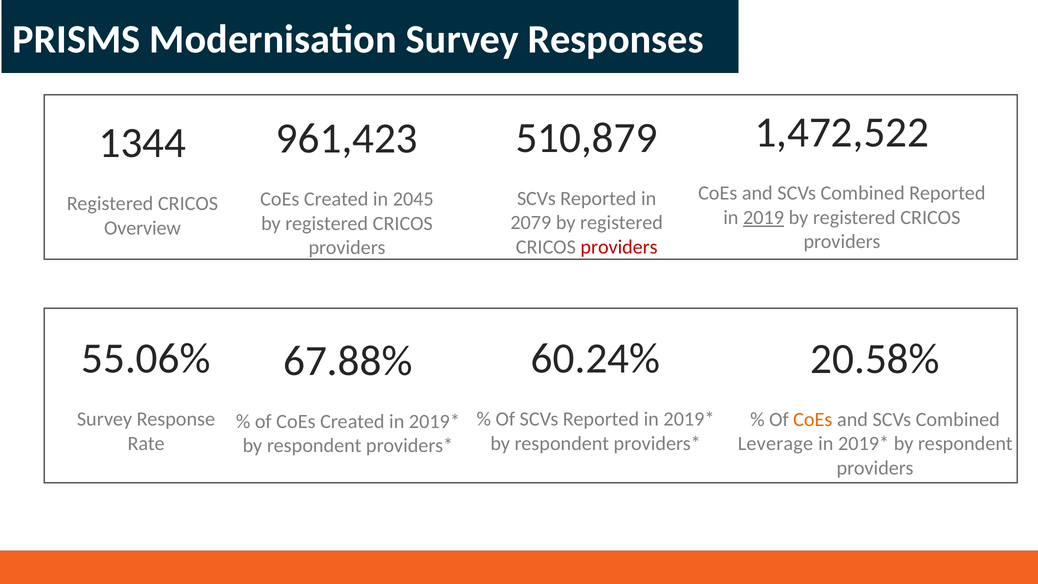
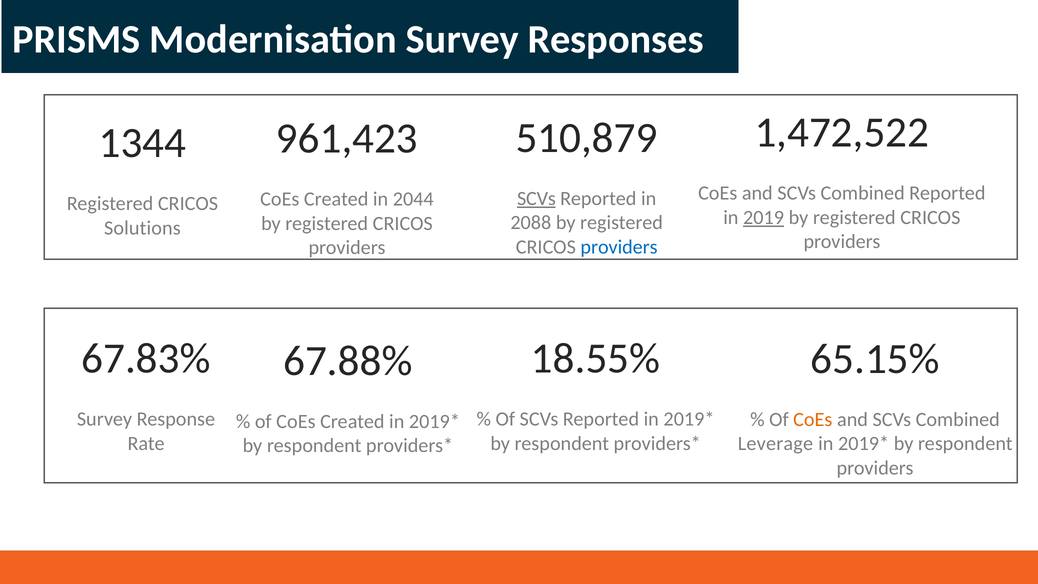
SCVs at (536, 199) underline: none -> present
2045: 2045 -> 2044
2079: 2079 -> 2088
Overview: Overview -> Solutions
providers at (619, 247) colour: red -> blue
55.06%: 55.06% -> 67.83%
60.24%: 60.24% -> 18.55%
20.58%: 20.58% -> 65.15%
